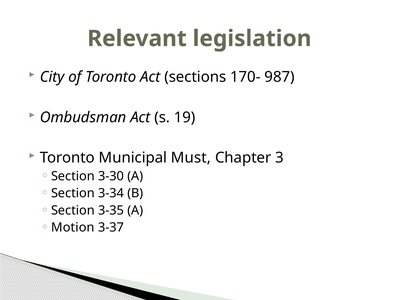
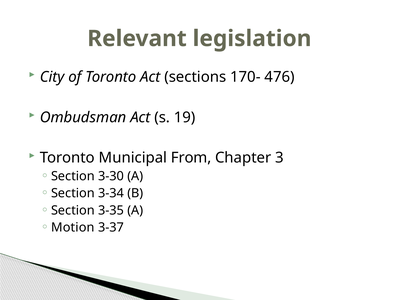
987: 987 -> 476
Must: Must -> From
